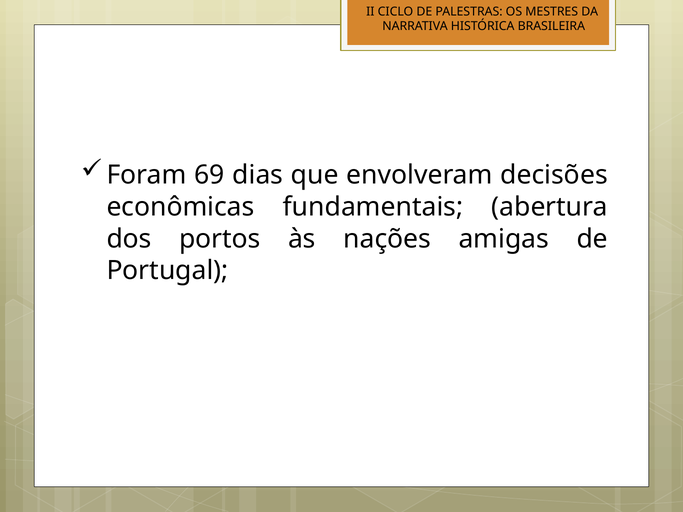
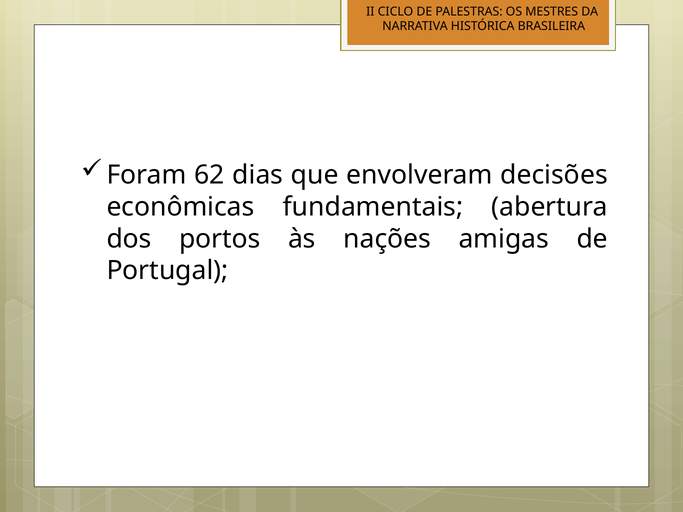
69: 69 -> 62
